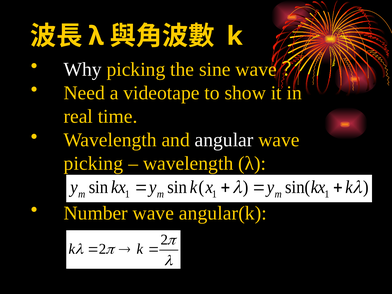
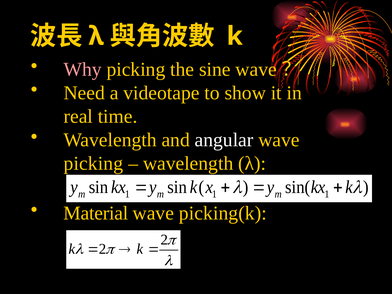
Why colour: white -> pink
Number: Number -> Material
angular(k: angular(k -> picking(k
